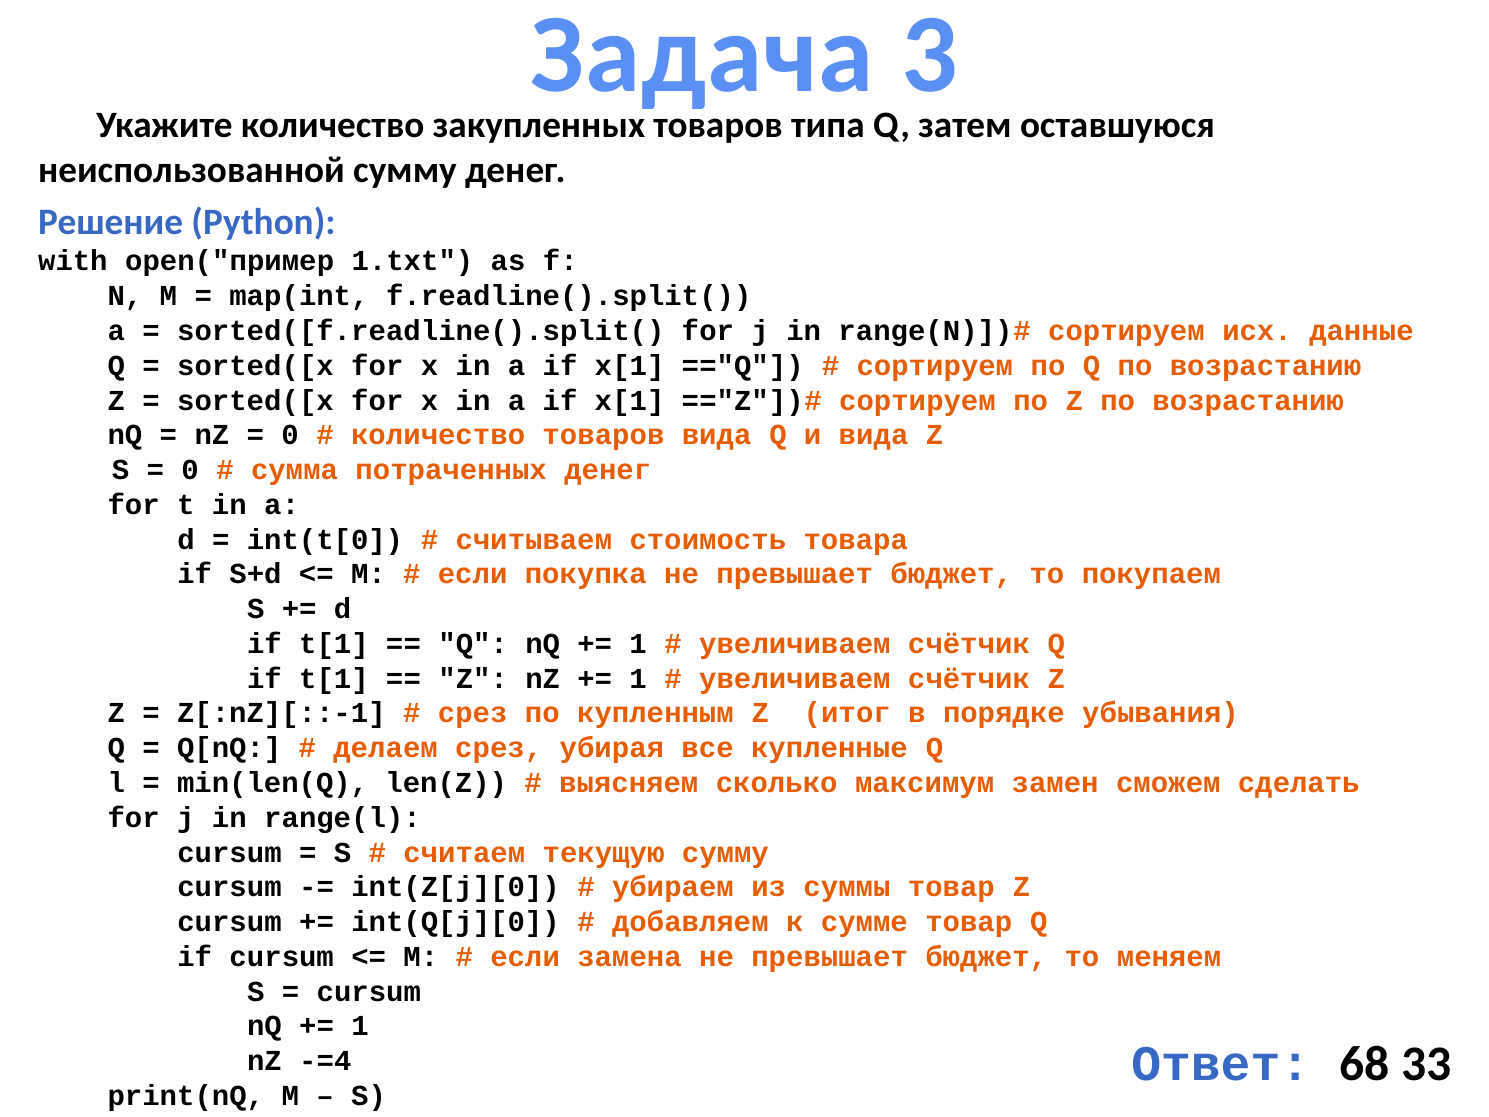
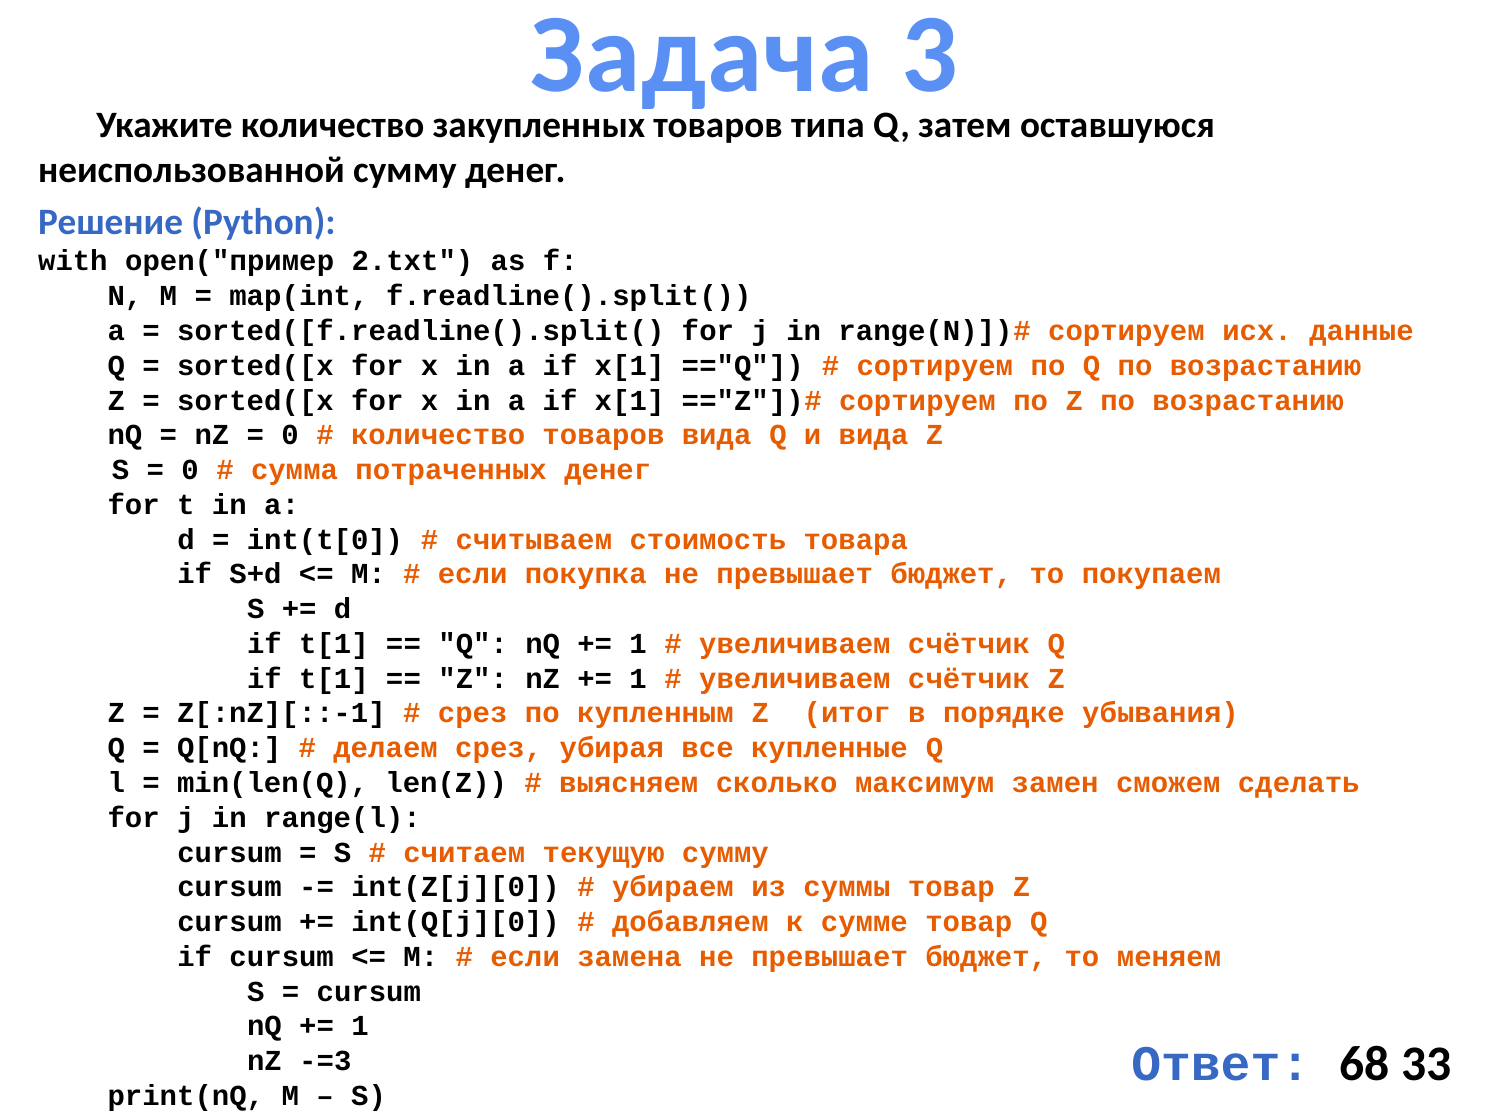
1.txt: 1.txt -> 2.txt
-=4: -=4 -> -=3
